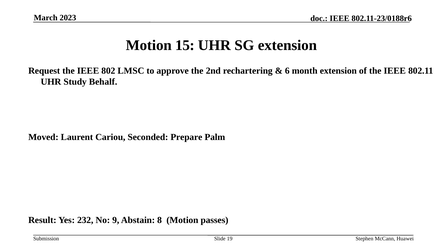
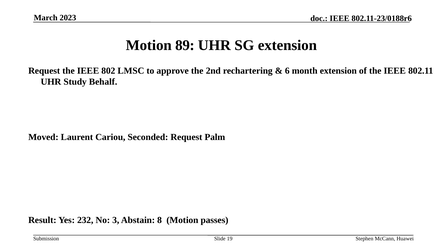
15: 15 -> 89
Seconded Prepare: Prepare -> Request
9: 9 -> 3
